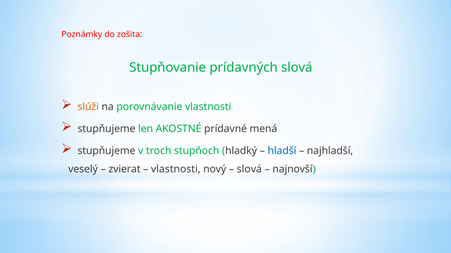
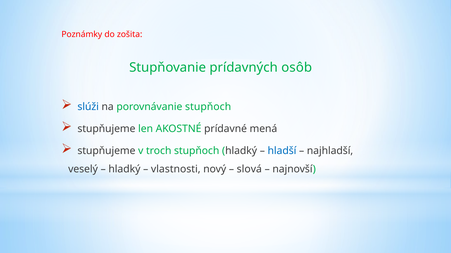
prídavných slová: slová -> osôb
slúži colour: orange -> blue
porovnávanie vlastnosti: vlastnosti -> stupňoch
zvierat at (124, 170): zvierat -> hladký
